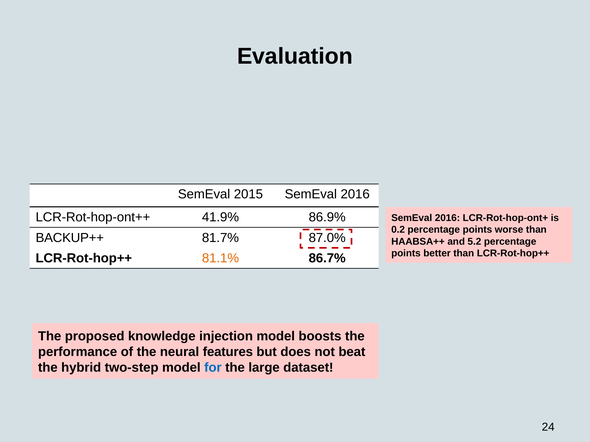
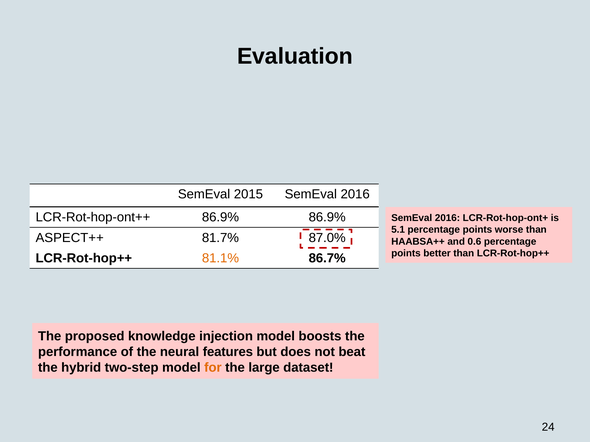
LCR-Rot-hop-ont++ 41.9%: 41.9% -> 86.9%
0.2: 0.2 -> 5.1
BACKUP++: BACKUP++ -> ASPECT++
5.2: 5.2 -> 0.6
for colour: blue -> orange
